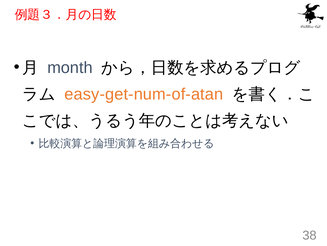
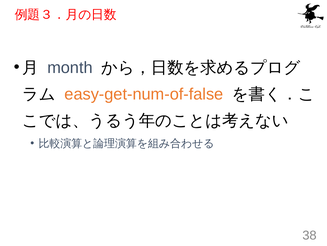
easy-get-num-of-atan: easy-get-num-of-atan -> easy-get-num-of-false
